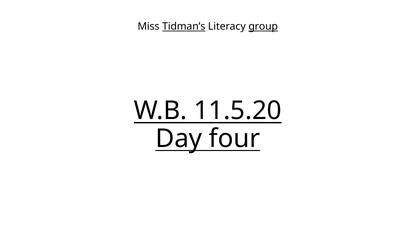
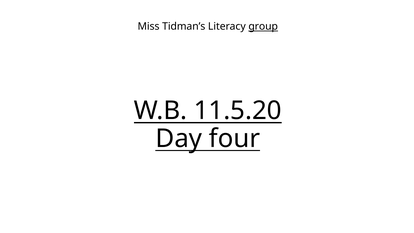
Tidman’s underline: present -> none
